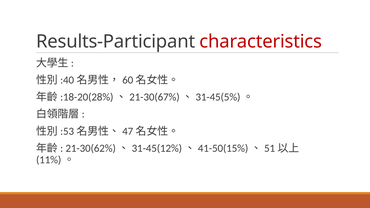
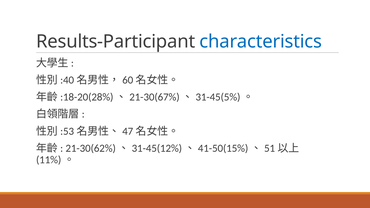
characteristics colour: red -> blue
